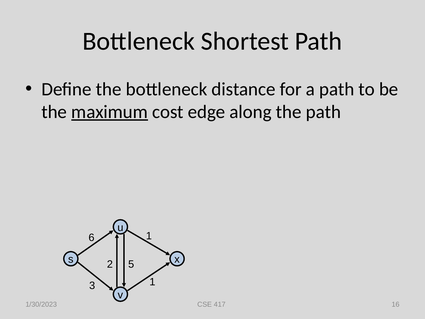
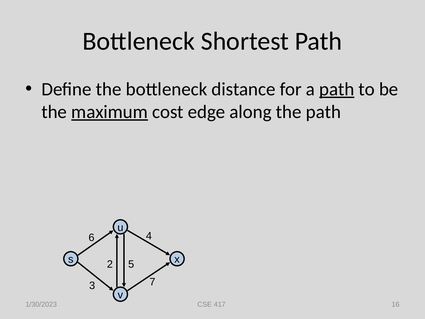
path at (337, 89) underline: none -> present
6 1: 1 -> 4
3 1: 1 -> 7
